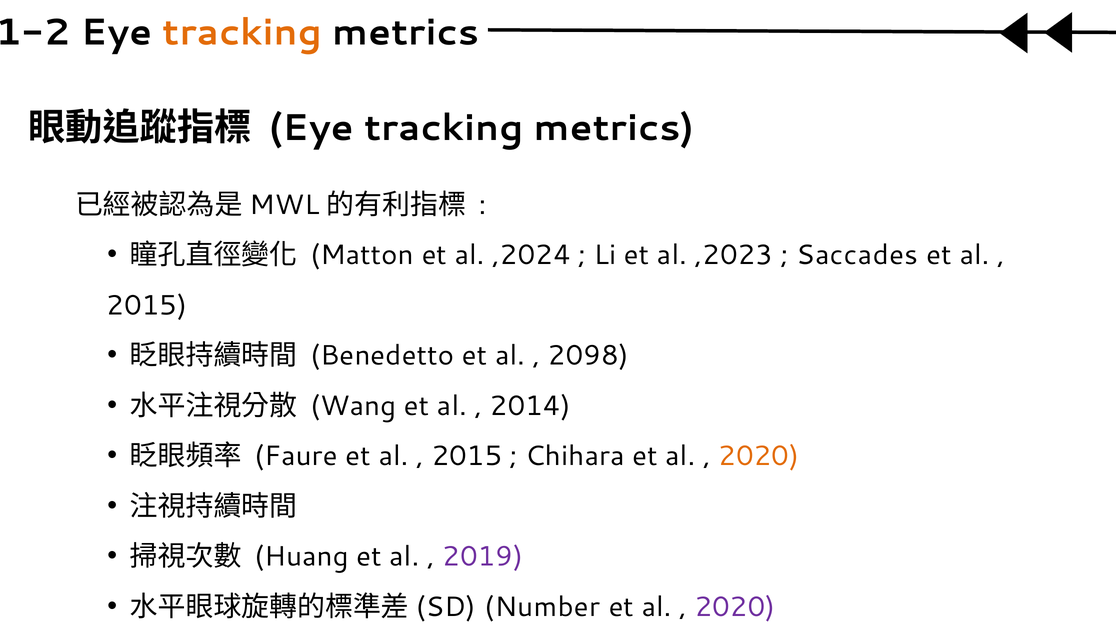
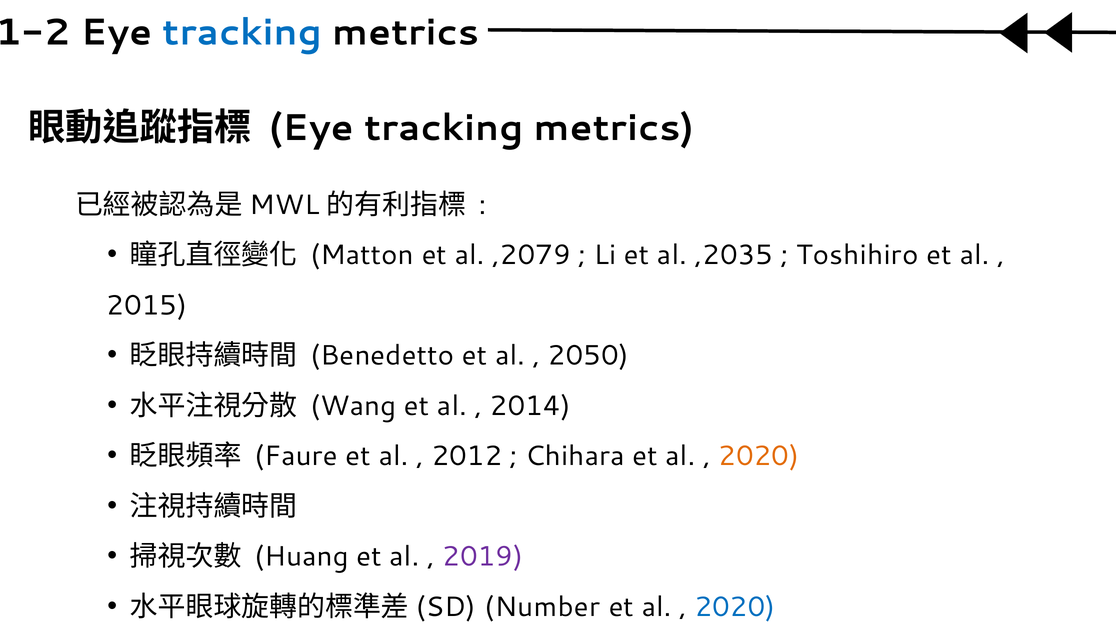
tracking at (242, 32) colour: orange -> blue
,2024: ,2024 -> ,2079
,2023: ,2023 -> ,2035
Saccades: Saccades -> Toshihiro
2098: 2098 -> 2050
2015 at (467, 456): 2015 -> 2012
2020 at (735, 607) colour: purple -> blue
